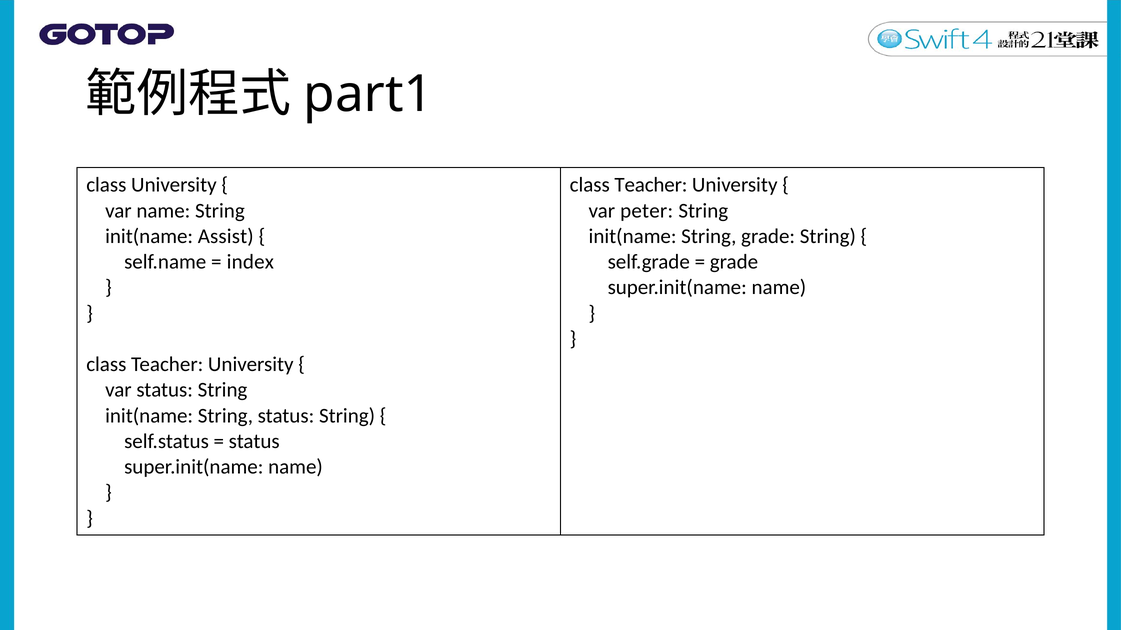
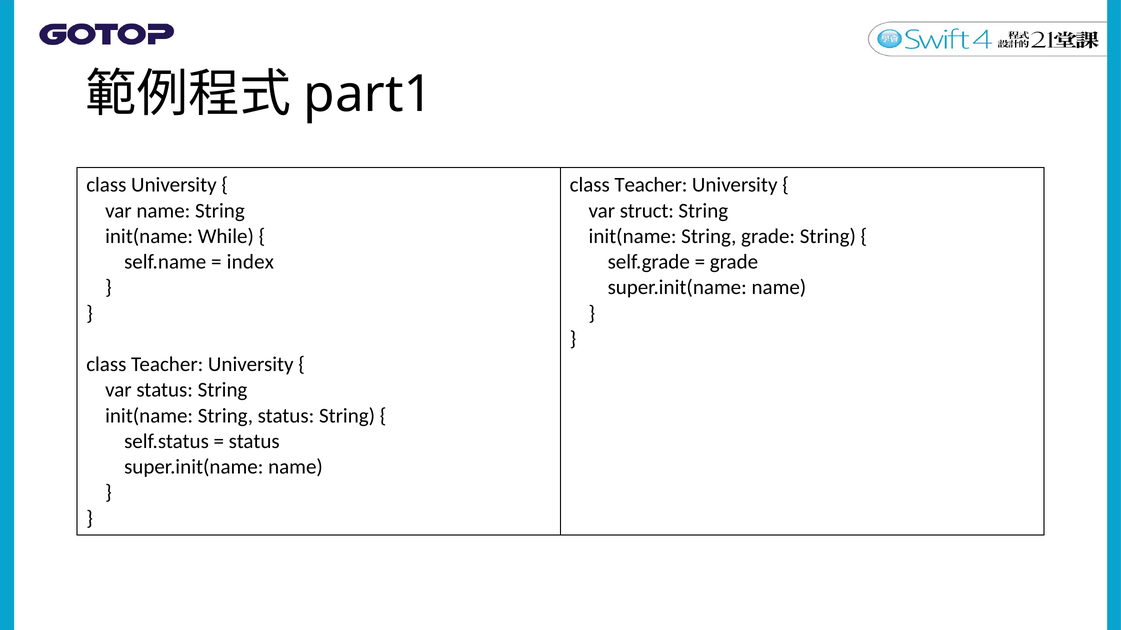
peter: peter -> struct
Assist: Assist -> While
